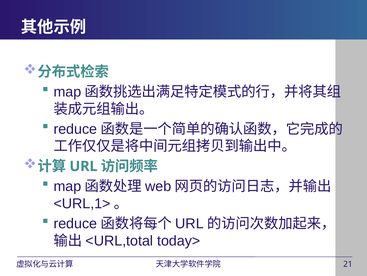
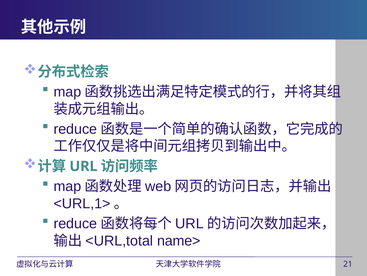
today>: today> -> name>
